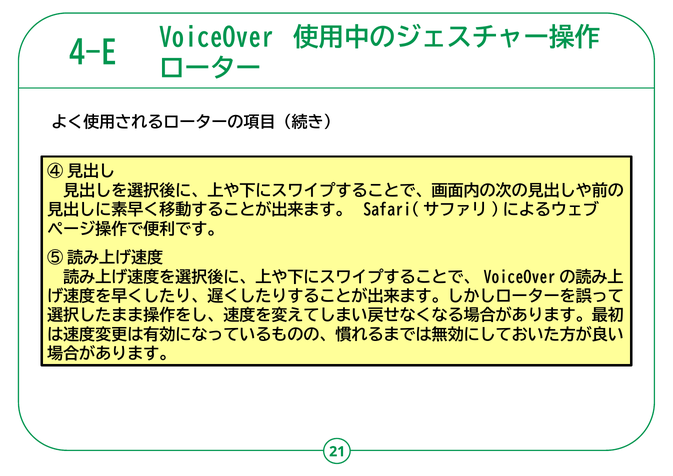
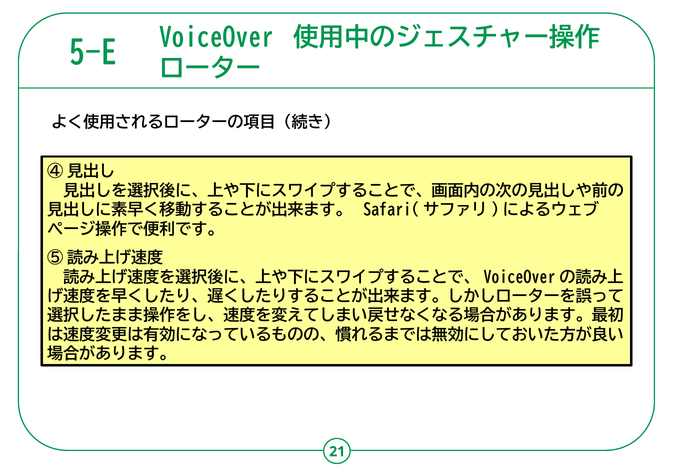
4-E: 4-E -> 5-E
